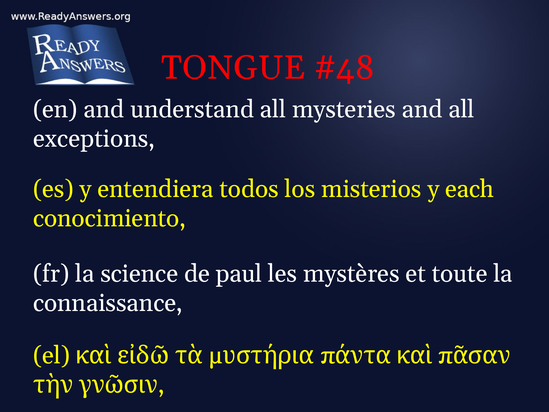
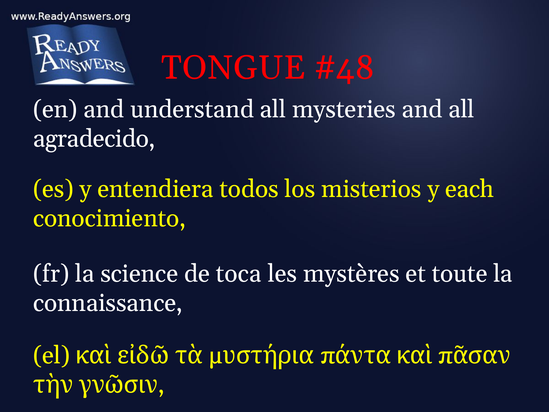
exceptions: exceptions -> agradecido
paul: paul -> toca
